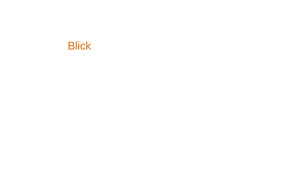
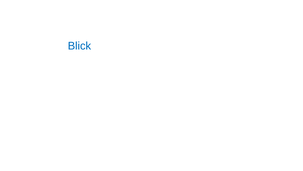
Blick colour: orange -> blue
